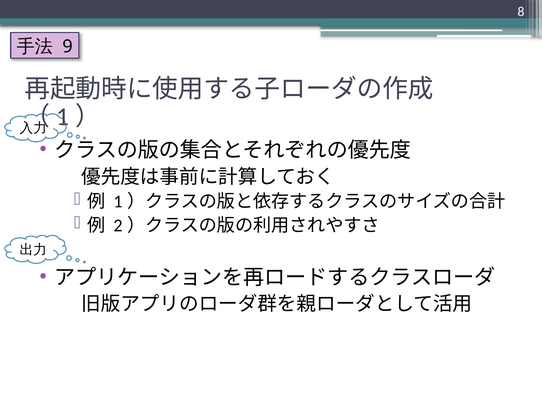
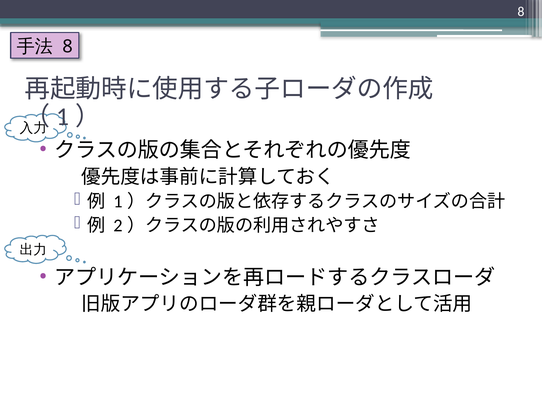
9 at (68, 47): 9 -> 8
